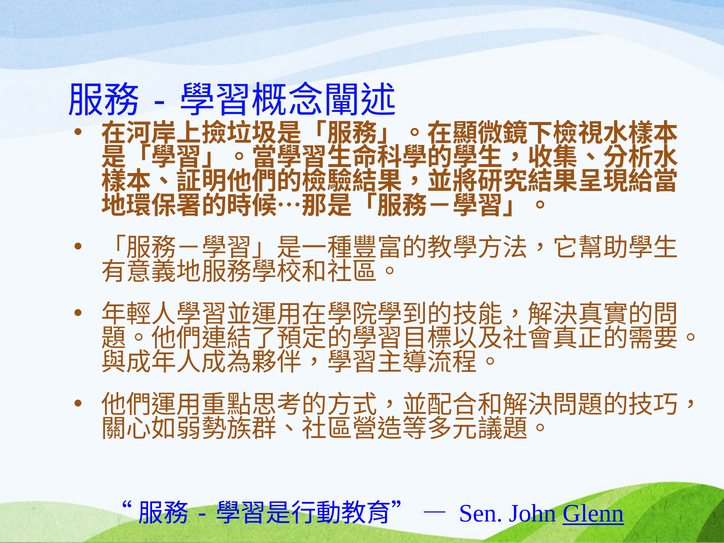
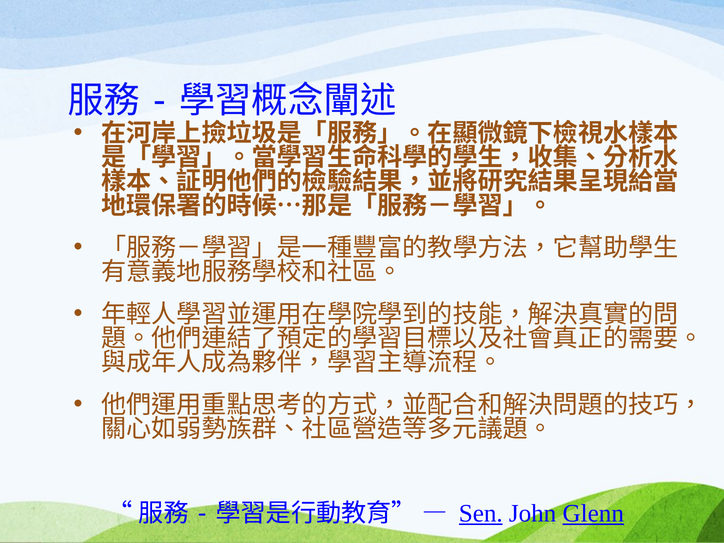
Sen underline: none -> present
